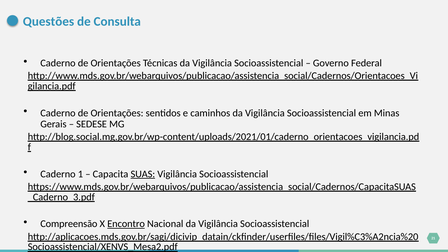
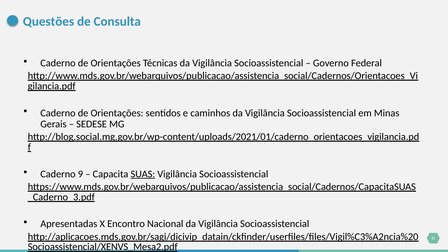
1: 1 -> 9
Compreensão: Compreensão -> Apresentadas
Encontro underline: present -> none
